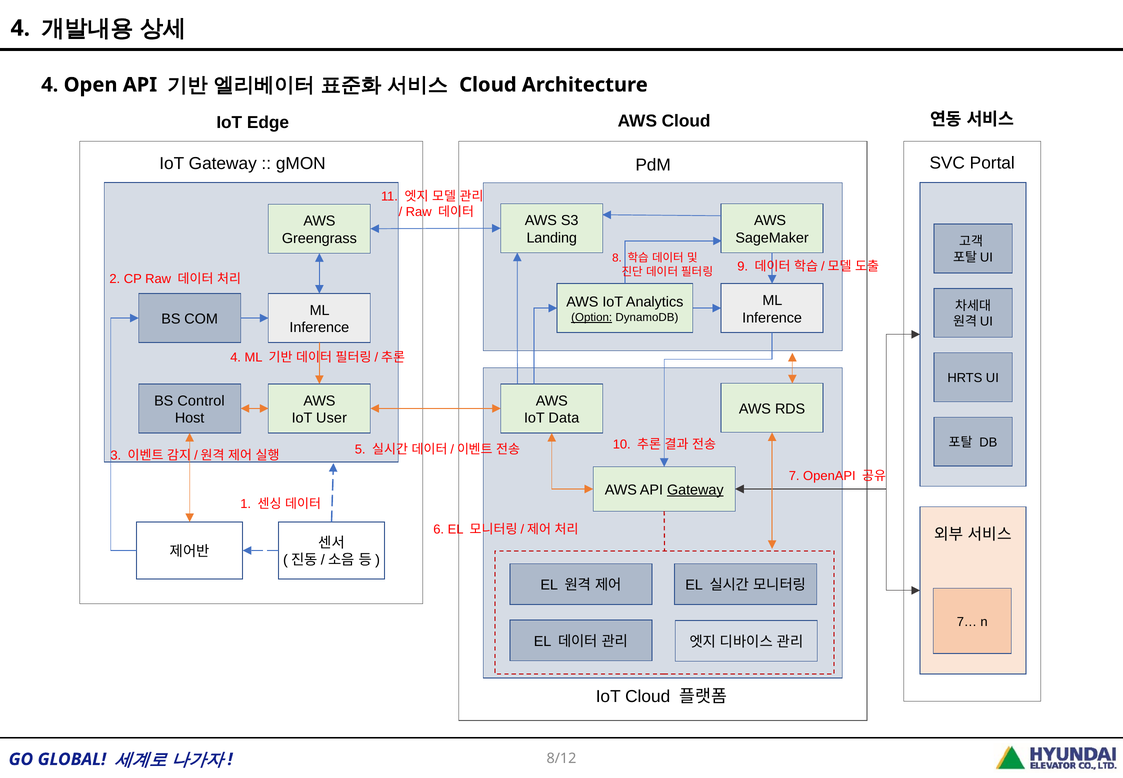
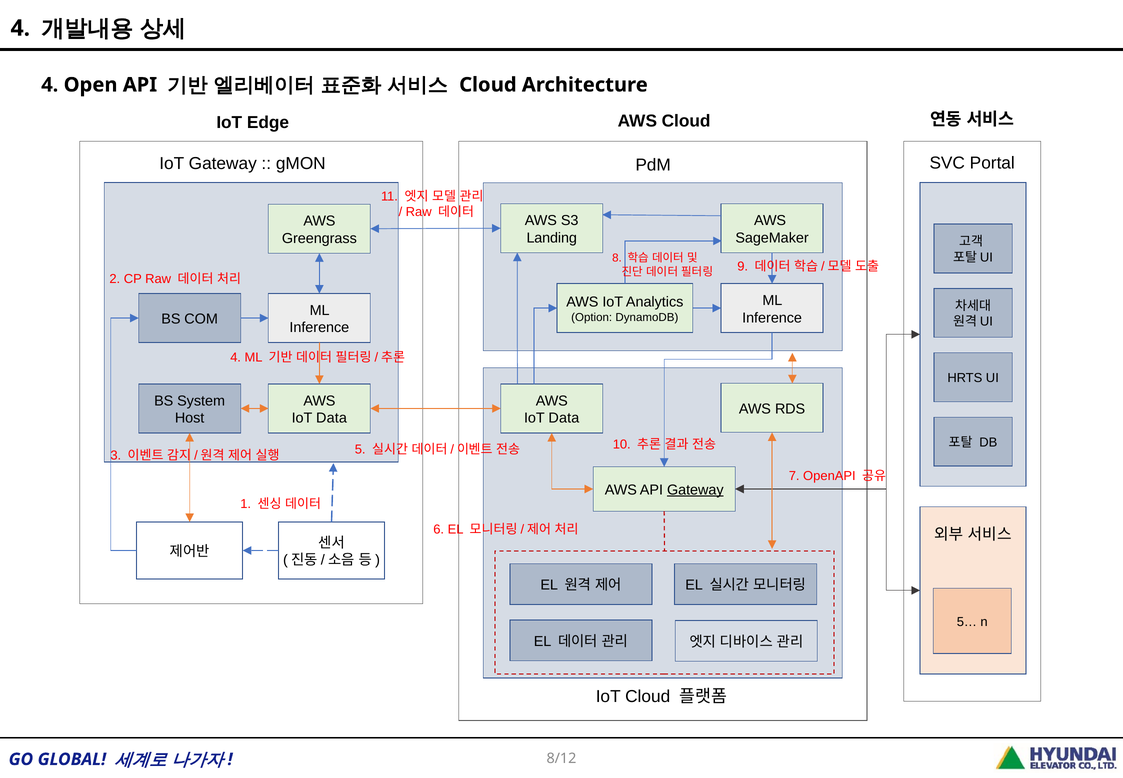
Option underline: present -> none
Control: Control -> System
User at (332, 418): User -> Data
7…: 7… -> 5…
